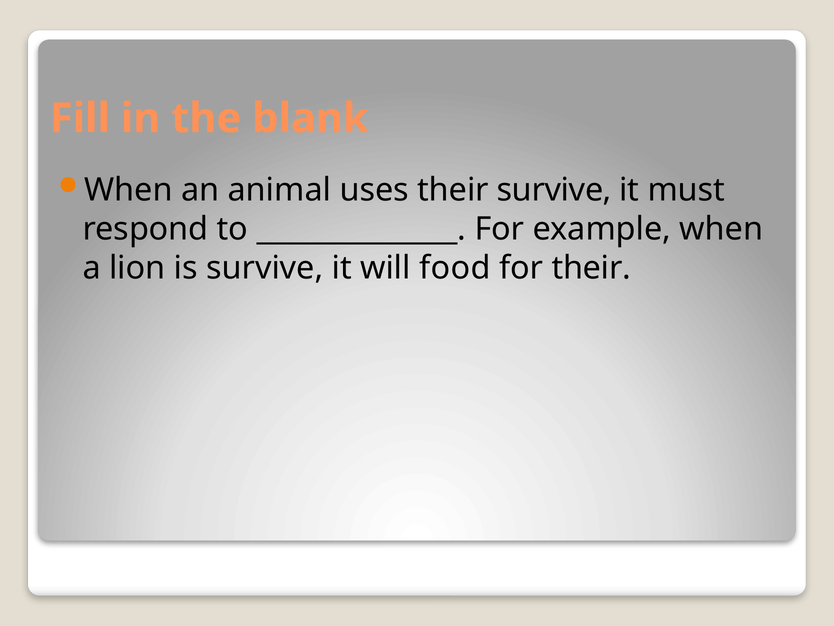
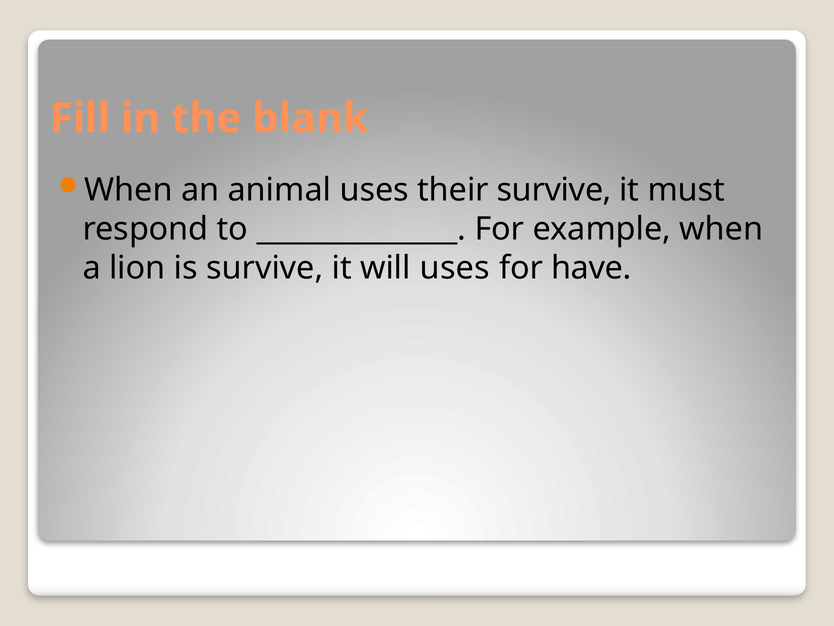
will food: food -> uses
for their: their -> have
